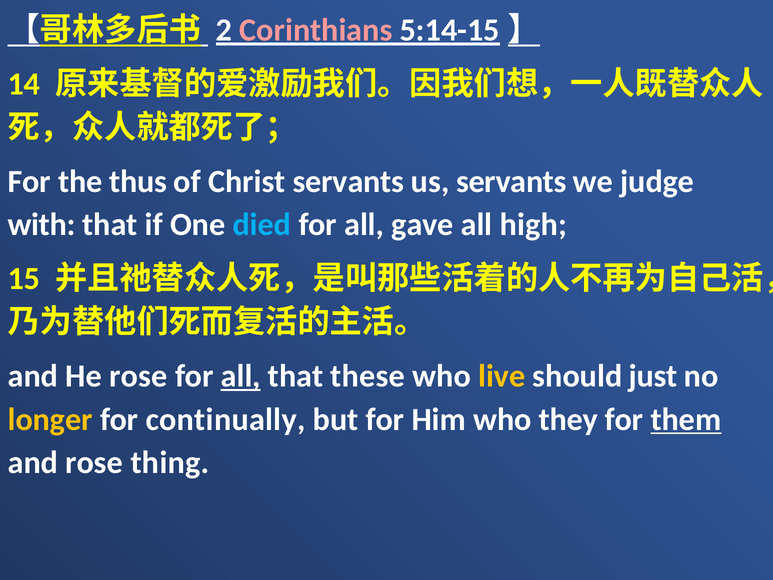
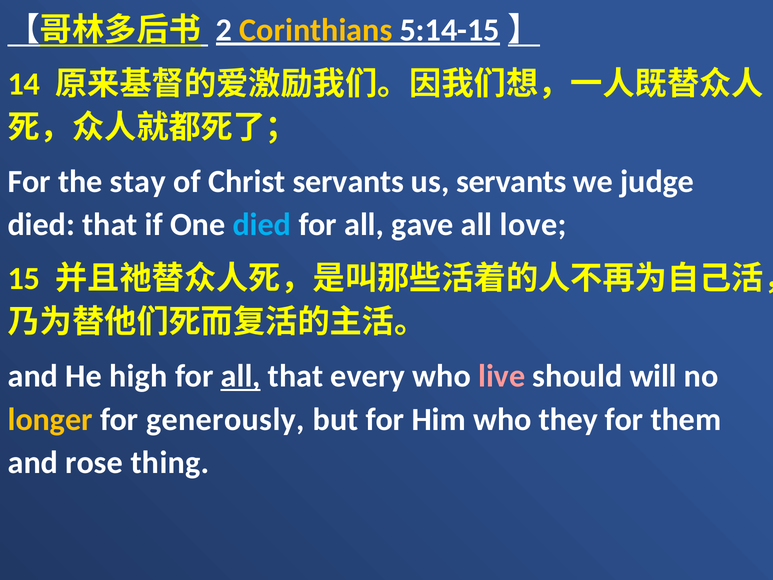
Corinthians colour: pink -> yellow
thus: thus -> stay
with at (42, 225): with -> died
high: high -> love
He rose: rose -> high
these: these -> every
live colour: yellow -> pink
just: just -> will
continually: continually -> generously
them underline: present -> none
